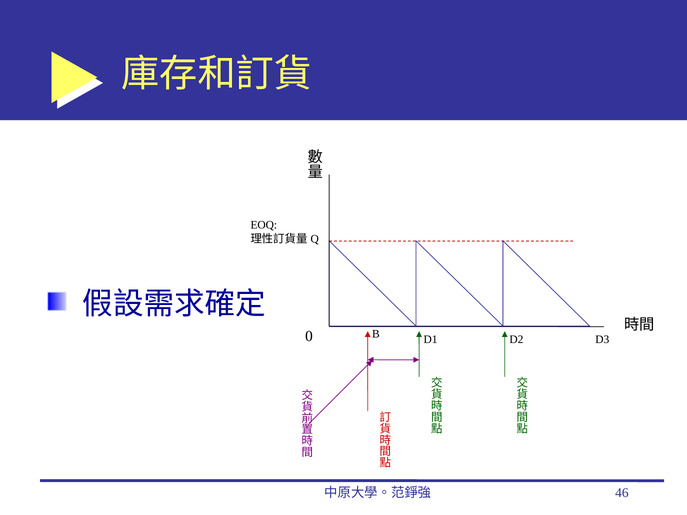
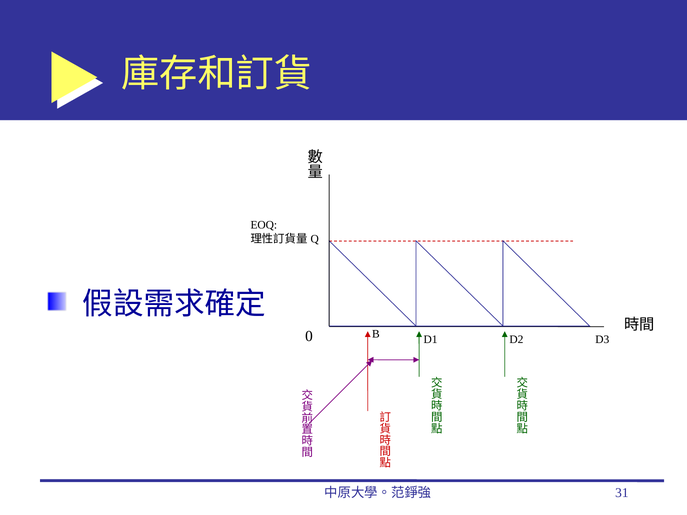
46: 46 -> 31
